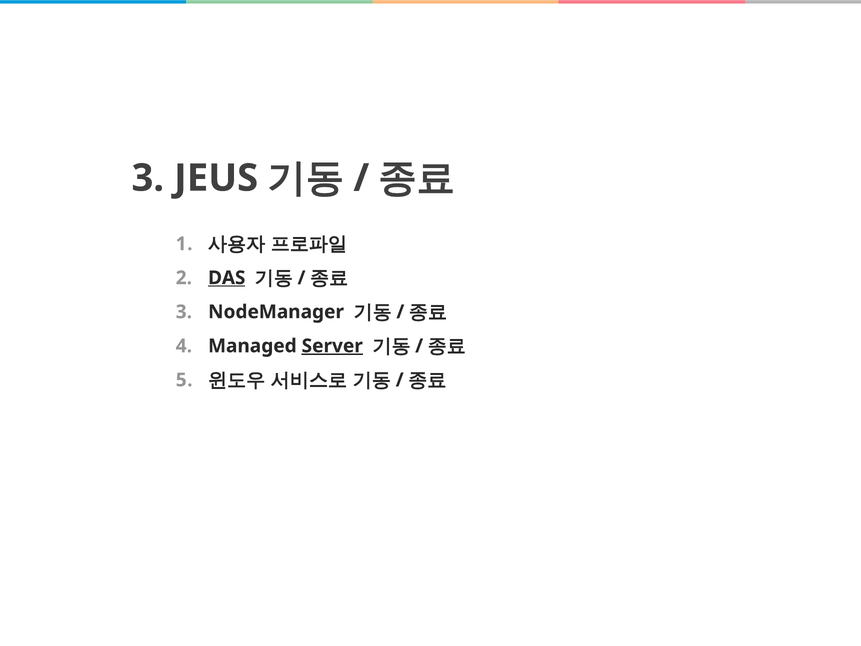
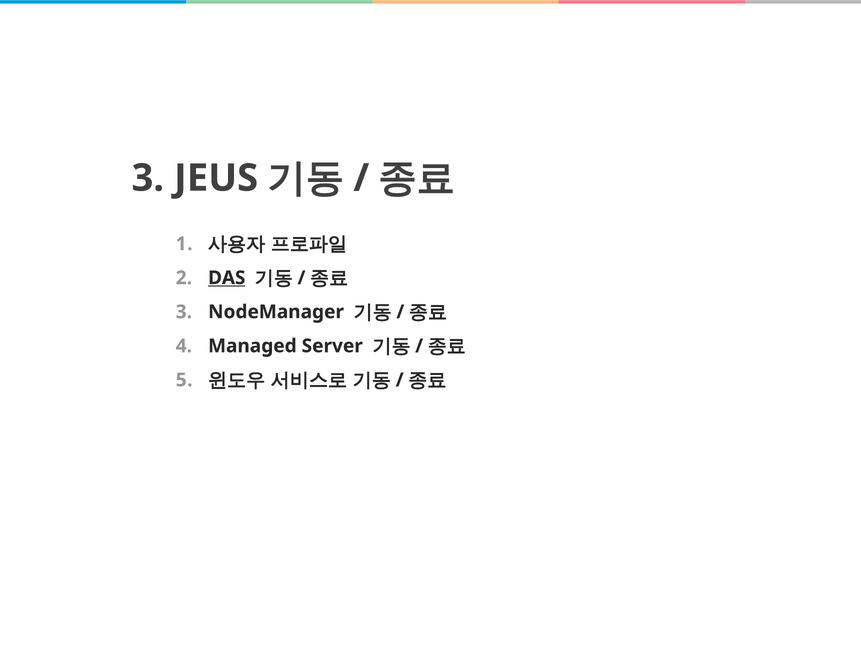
Server underline: present -> none
